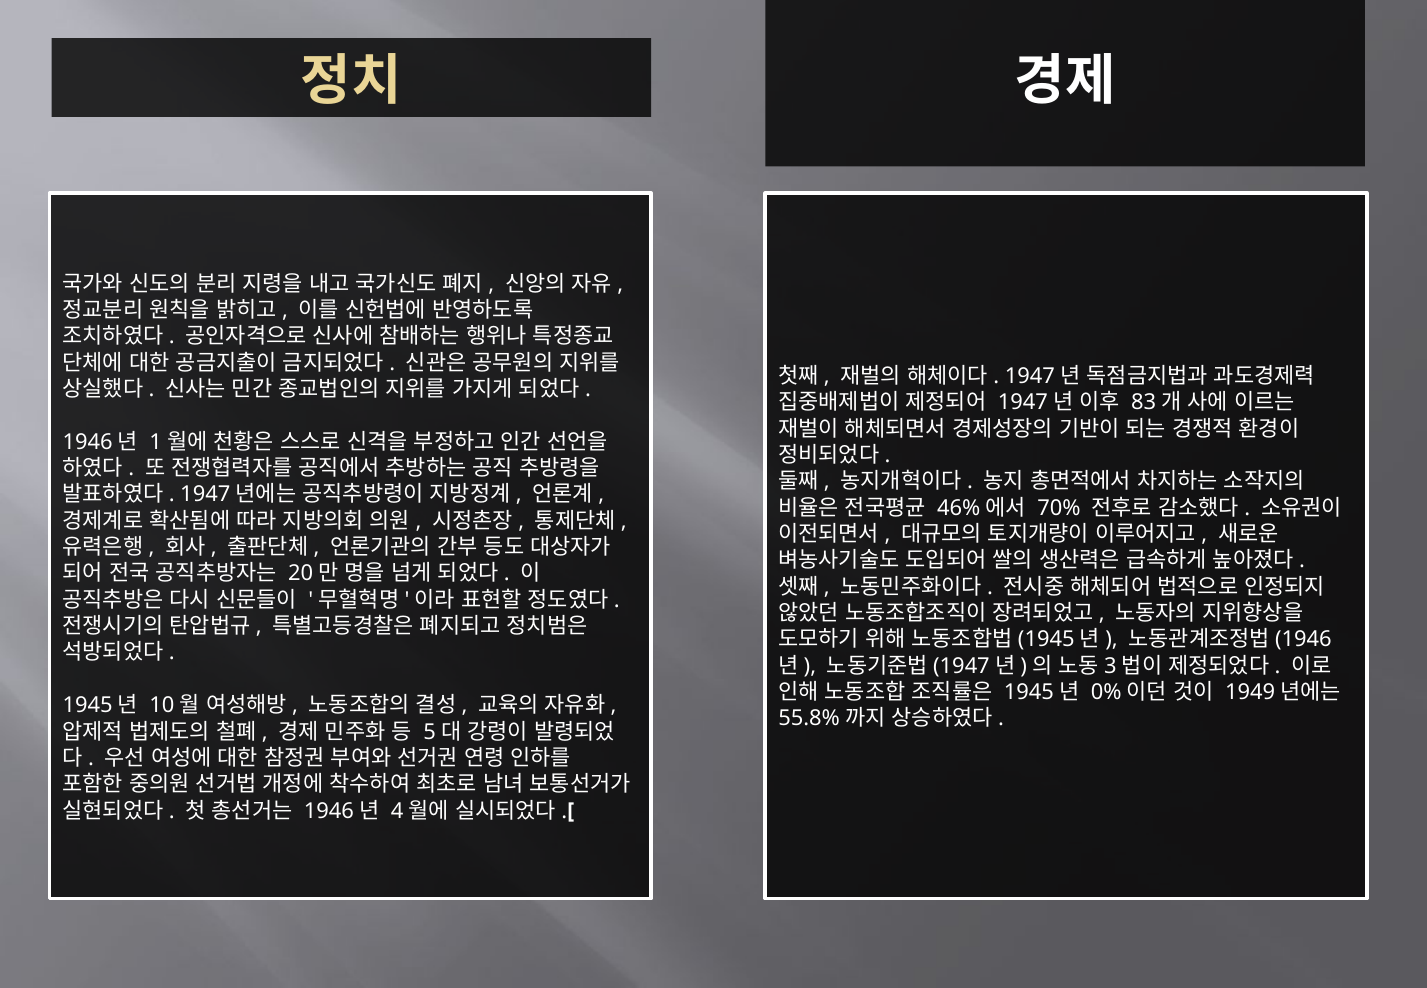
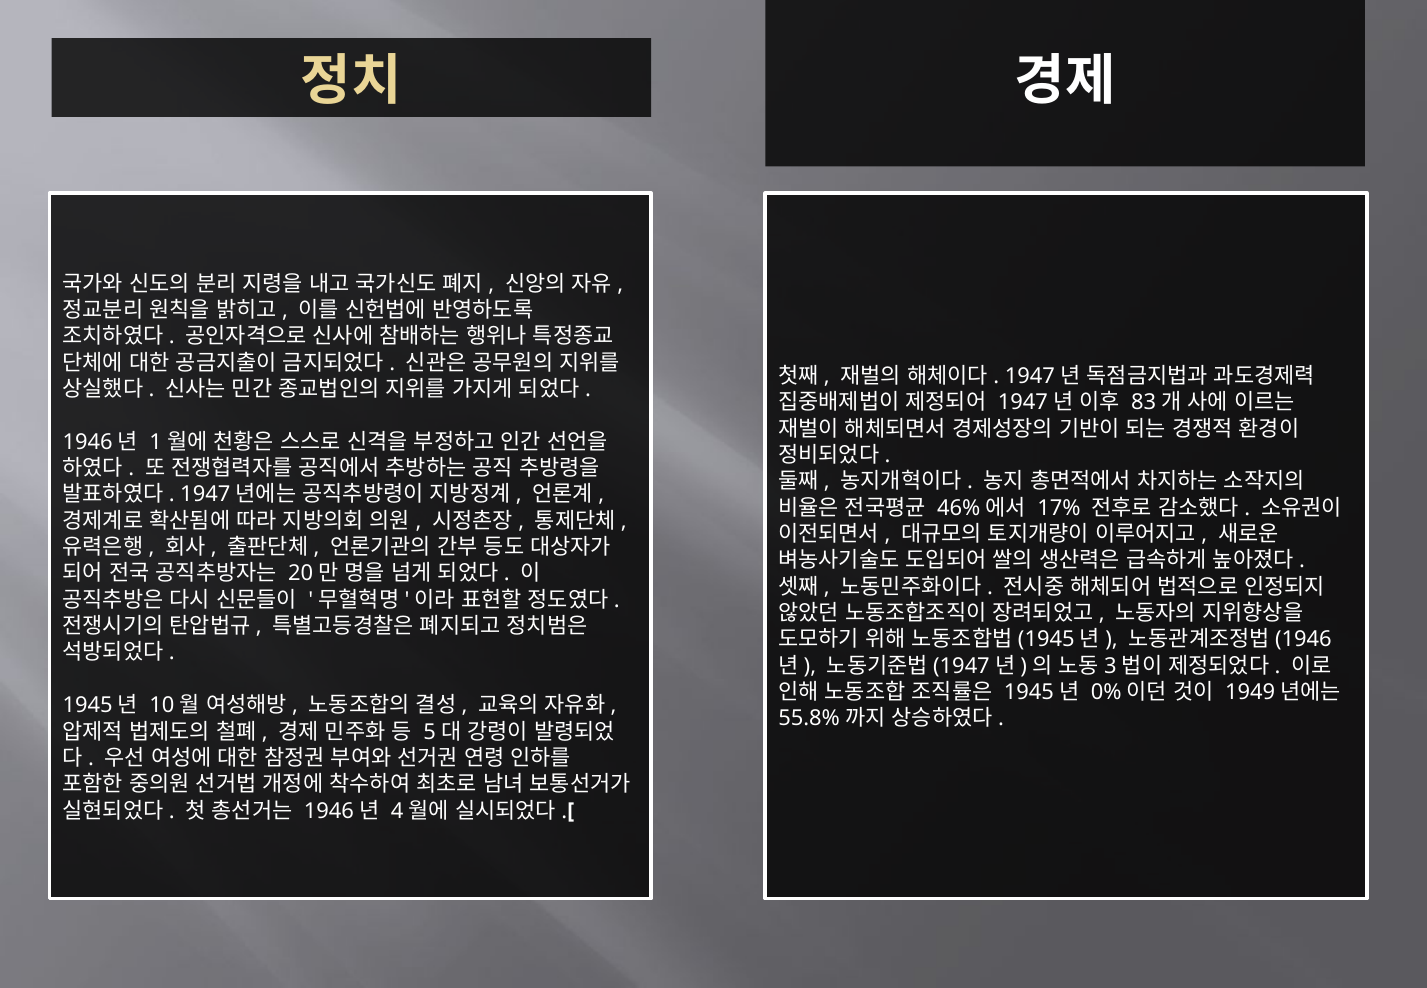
70%: 70% -> 17%
